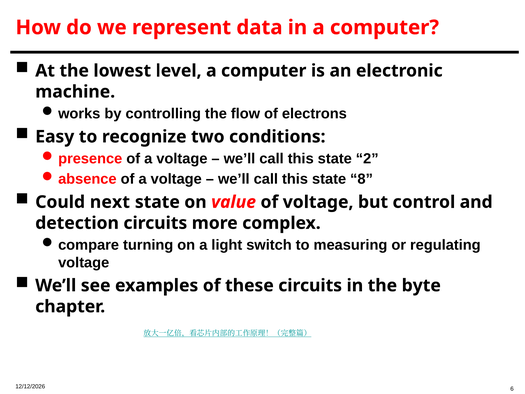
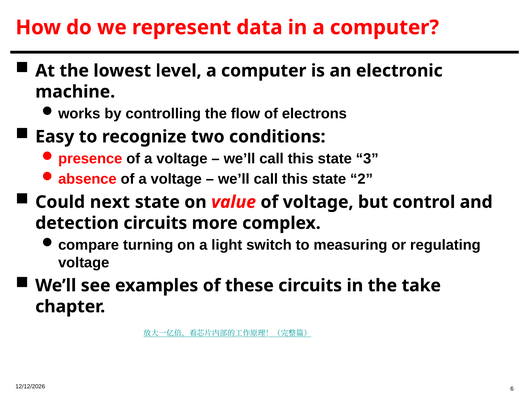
2: 2 -> 3
8: 8 -> 2
byte: byte -> take
